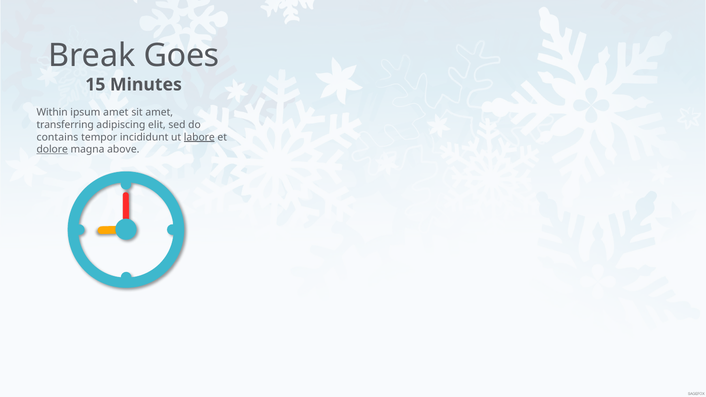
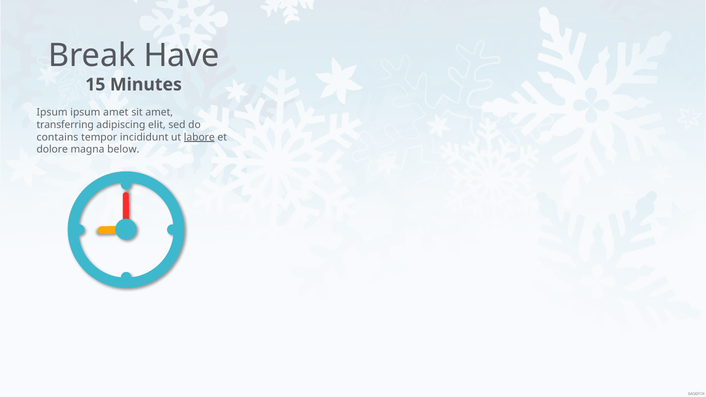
Goes: Goes -> Have
Within at (52, 112): Within -> Ipsum
dolore underline: present -> none
above: above -> below
